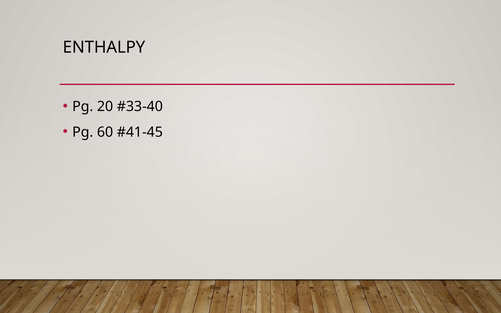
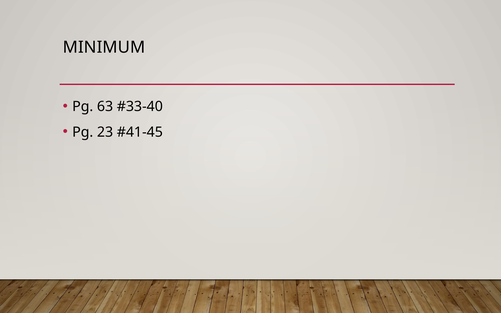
ENTHALPY: ENTHALPY -> MINIMUM
20: 20 -> 63
60: 60 -> 23
